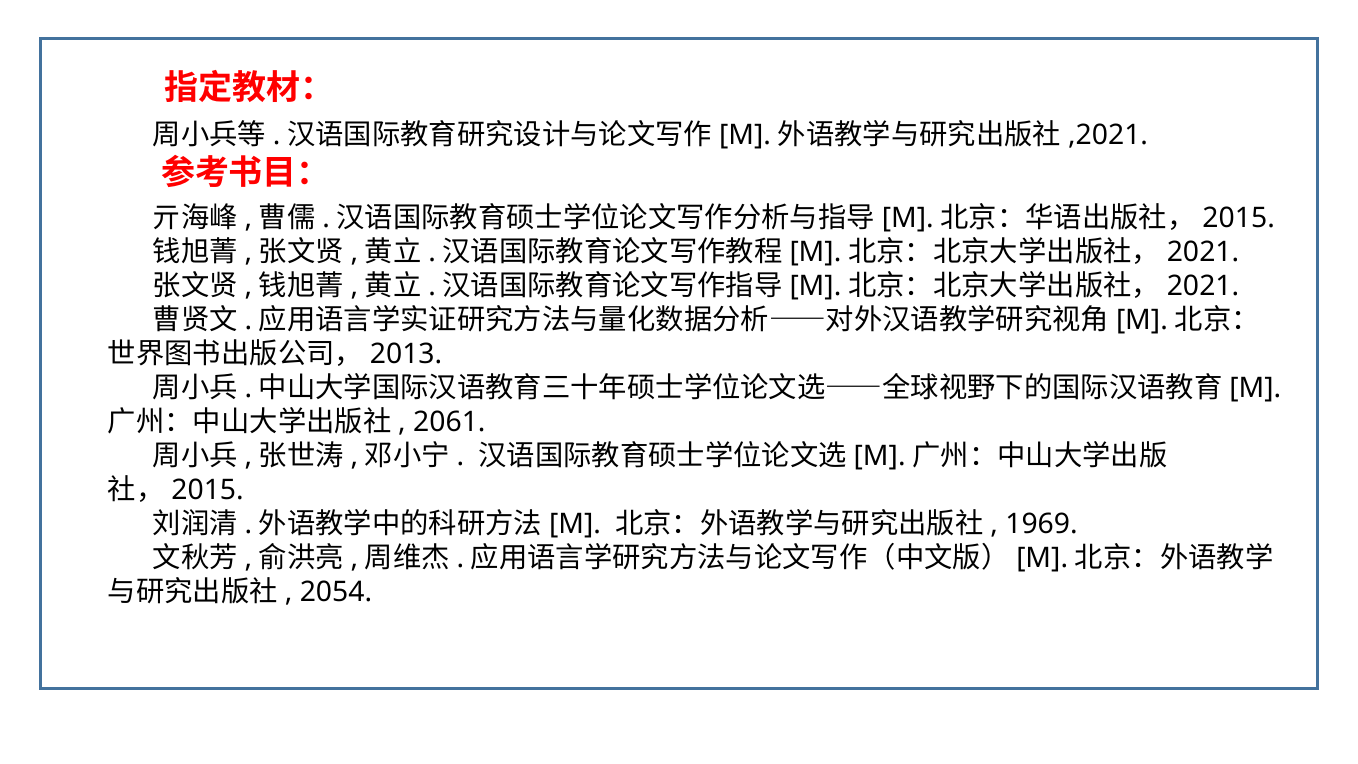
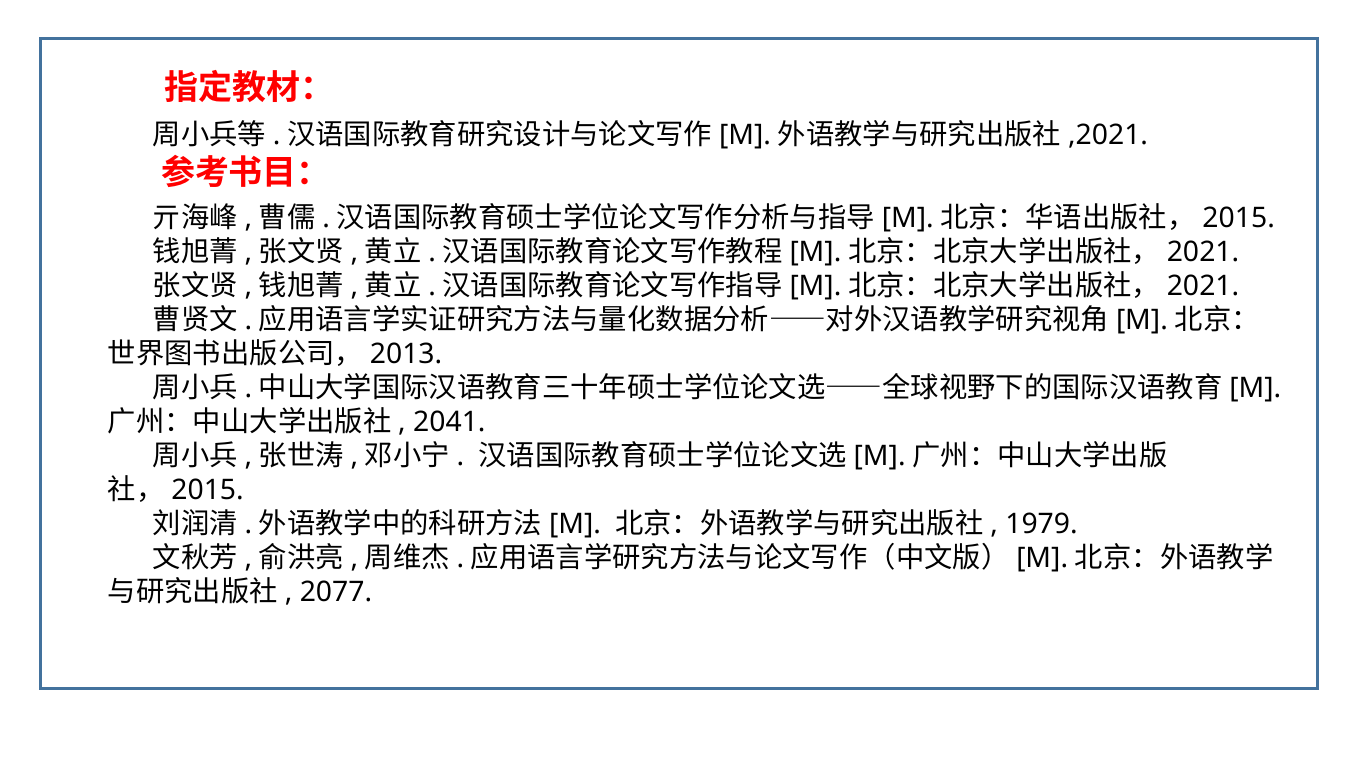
2061: 2061 -> 2041
1969: 1969 -> 1979
2054: 2054 -> 2077
